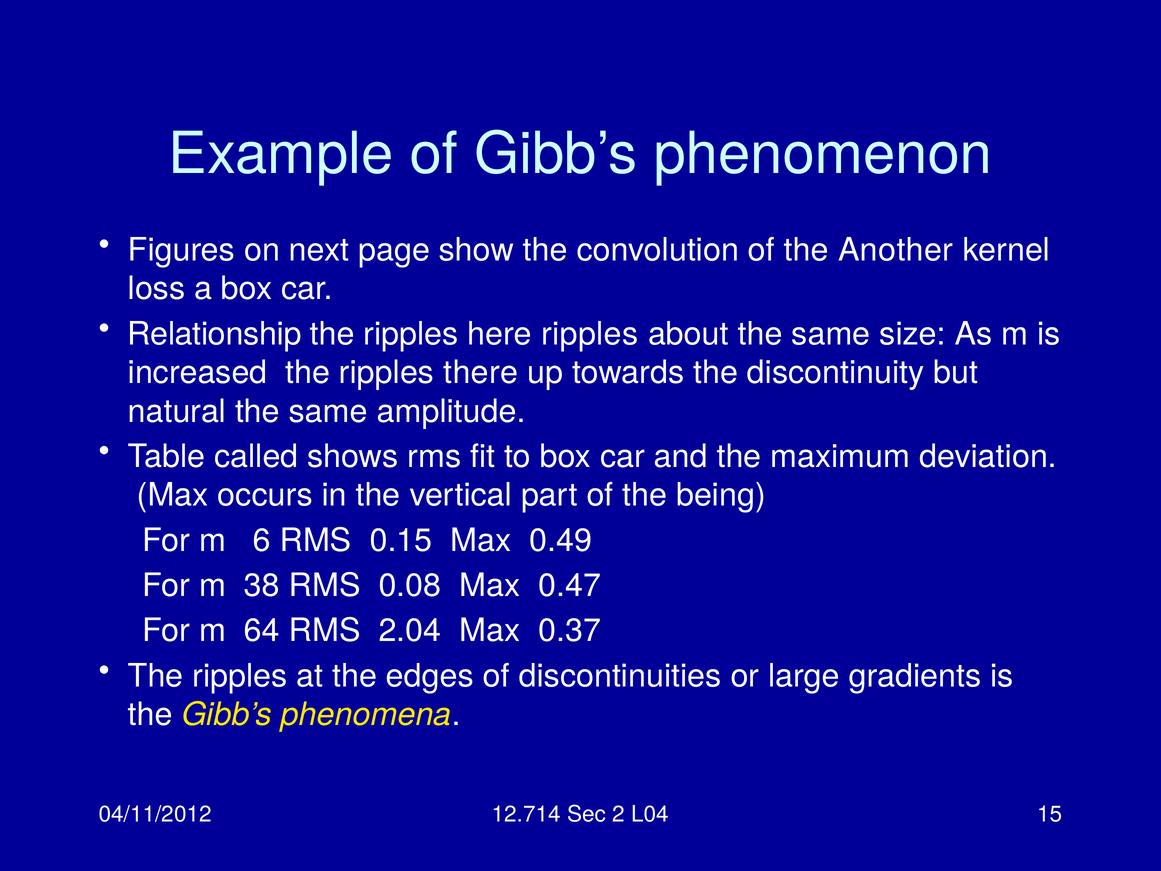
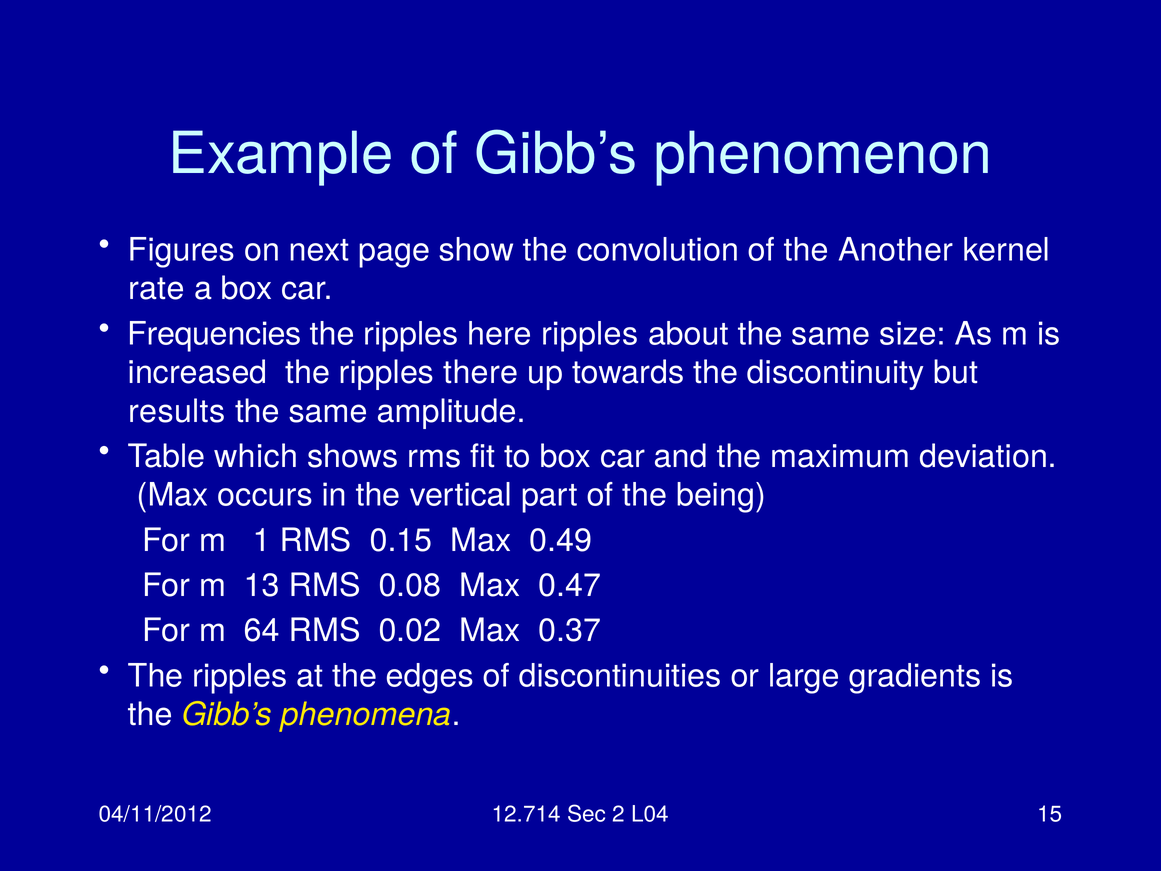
loss: loss -> rate
Relationship: Relationship -> Frequencies
natural: natural -> results
called: called -> which
6: 6 -> 1
38: 38 -> 13
2.04: 2.04 -> 0.02
